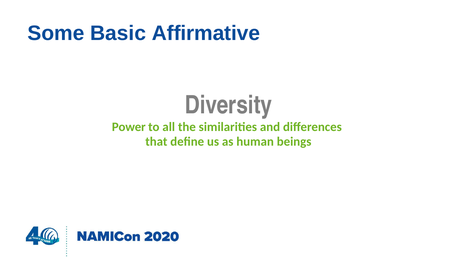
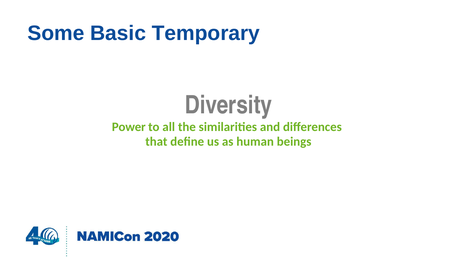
Affirmative: Affirmative -> Temporary
